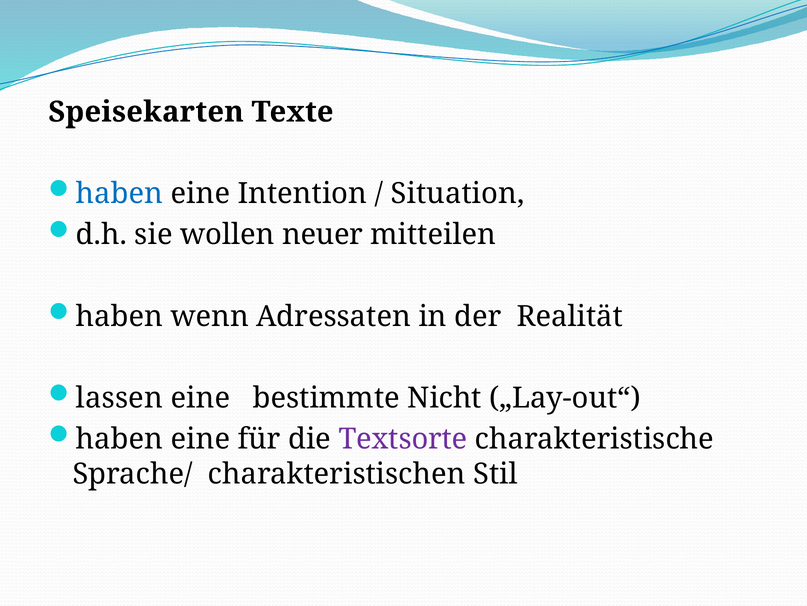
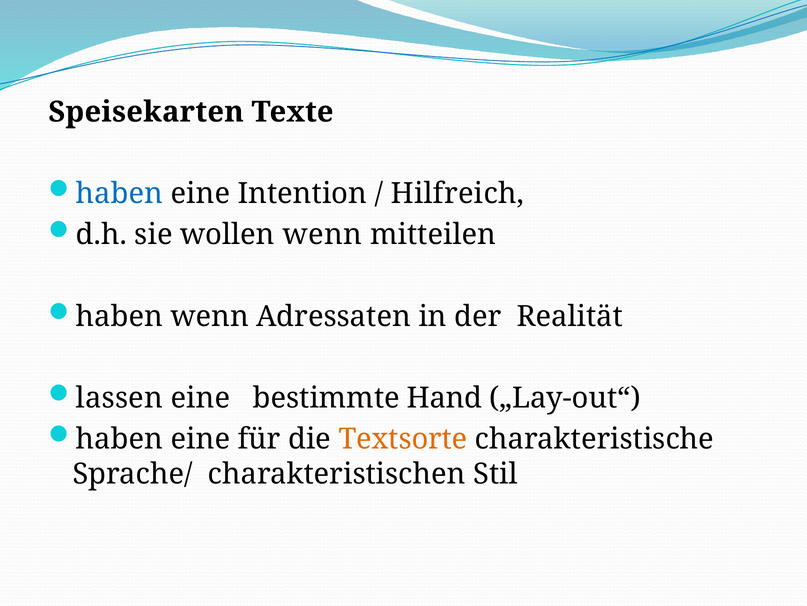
Situation: Situation -> Hilfreich
wollen neuer: neuer -> wenn
Nicht: Nicht -> Hand
Textsorte colour: purple -> orange
